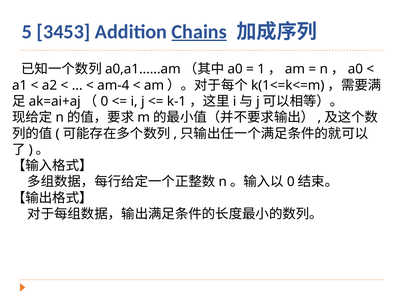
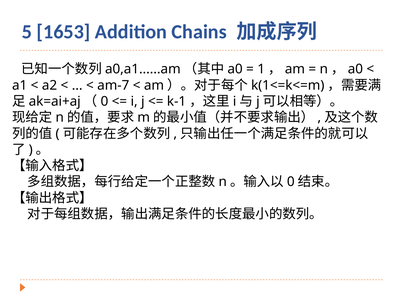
3453: 3453 -> 1653
Chains underline: present -> none
am-4: am-4 -> am-7
